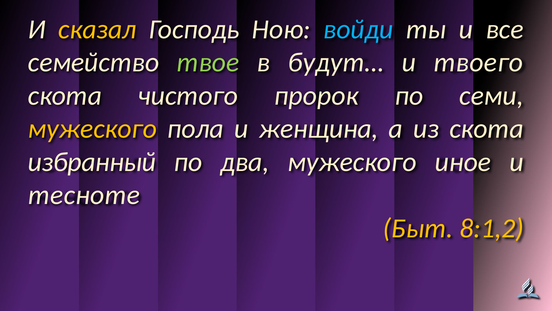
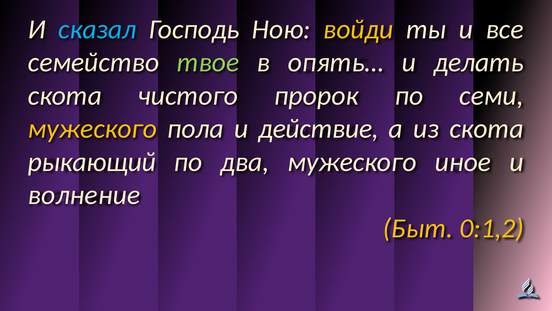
сказал colour: yellow -> light blue
войди colour: light blue -> yellow
будут…: будут… -> опять…
твоего: твоего -> делать
женщина: женщина -> действие
избранный: избранный -> рыкающий
тесноте: тесноте -> волнение
8:1,2: 8:1,2 -> 0:1,2
